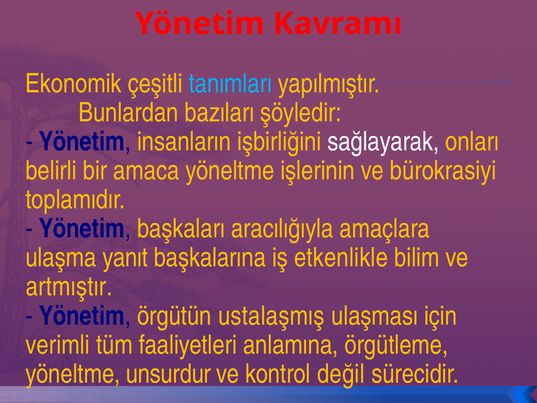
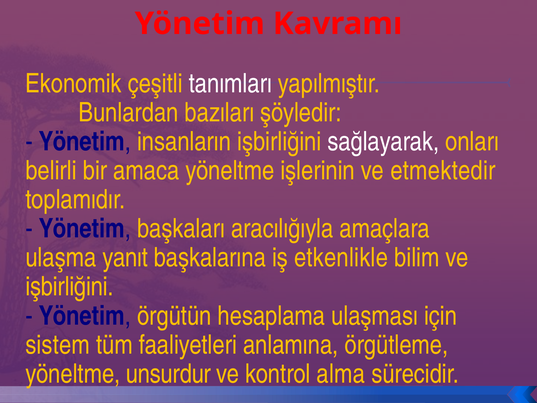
tanımları colour: light blue -> white
bürokrasiyi: bürokrasiyi -> etmektedir
artmıştır at (69, 287): artmıştır -> işbirliğini
ustalaşmış: ustalaşmış -> hesaplama
verimli: verimli -> sistem
değil: değil -> alma
